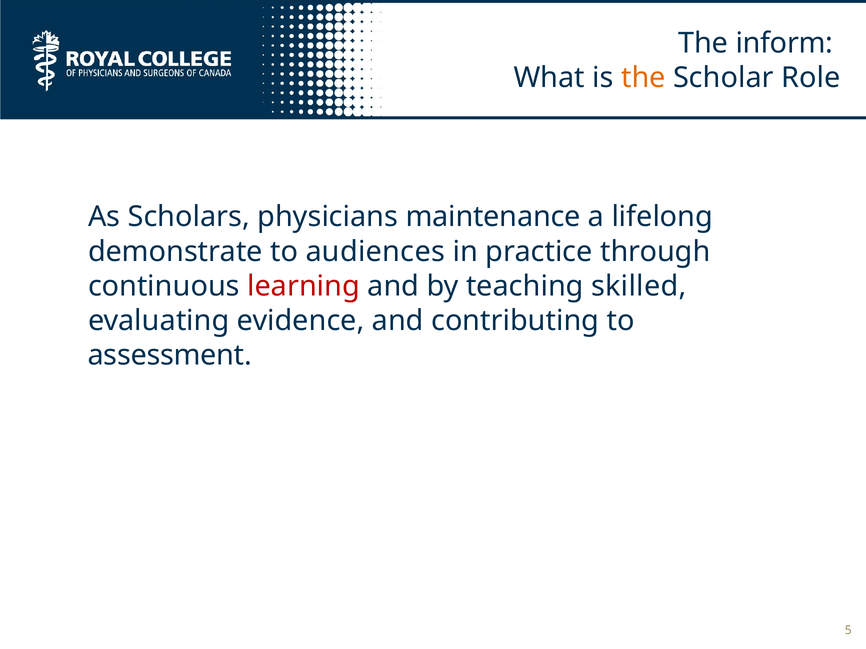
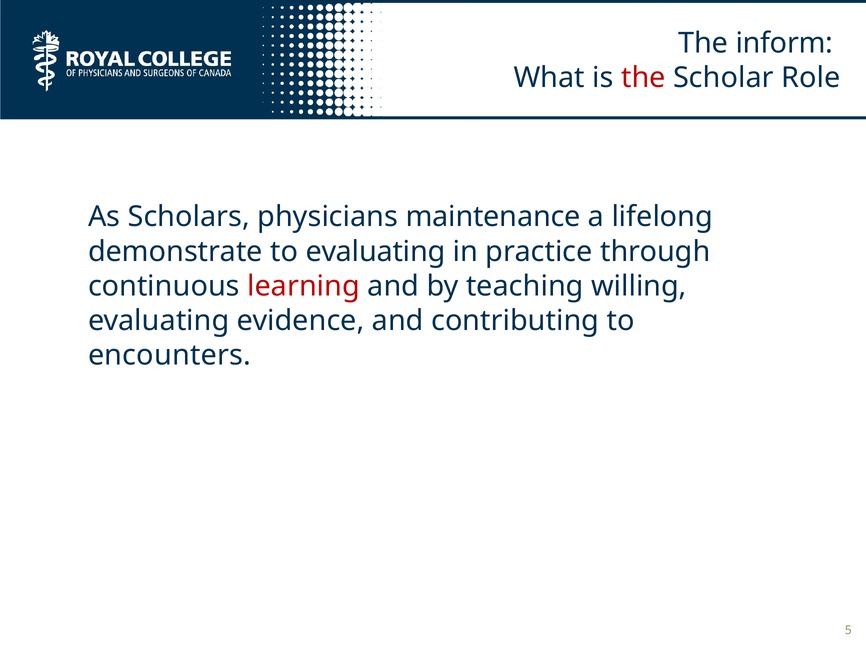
the at (643, 78) colour: orange -> red
to audiences: audiences -> evaluating
skilled: skilled -> willing
assessment: assessment -> encounters
